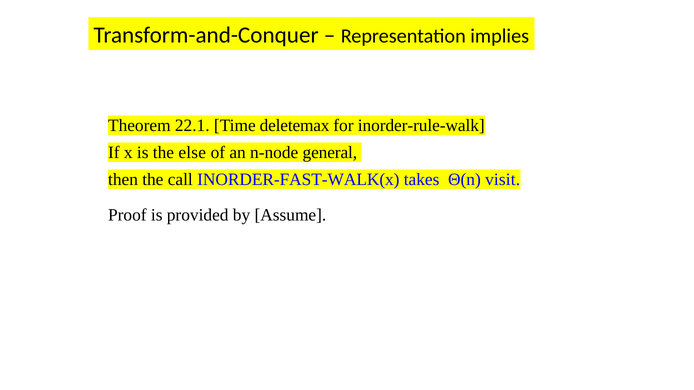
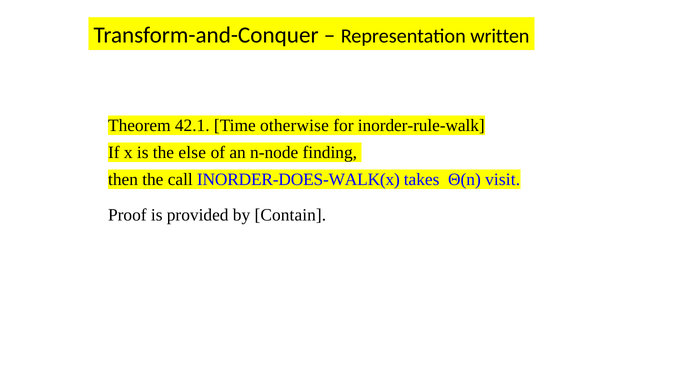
implies: implies -> written
22.1: 22.1 -> 42.1
deletemax: deletemax -> otherwise
general: general -> finding
INORDER-FAST-WALK(x: INORDER-FAST-WALK(x -> INORDER-DOES-WALK(x
Assume: Assume -> Contain
